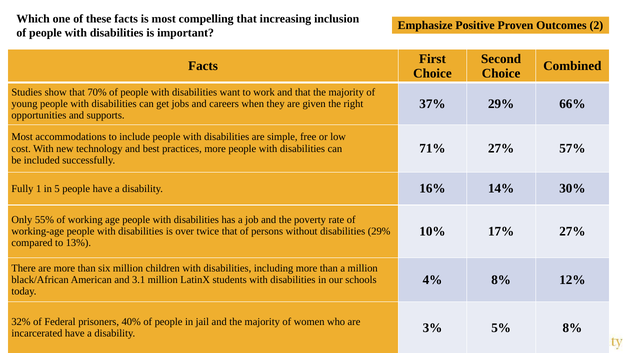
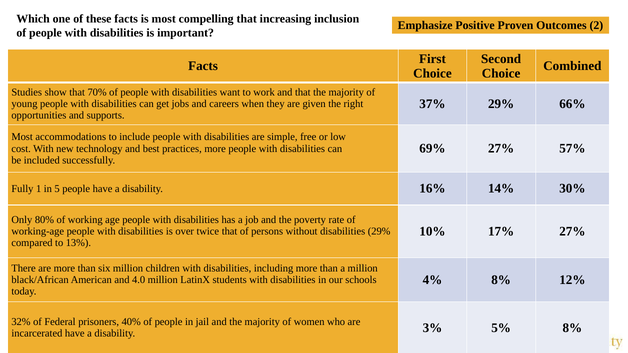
71%: 71% -> 69%
55%: 55% -> 80%
3.1: 3.1 -> 4.0
